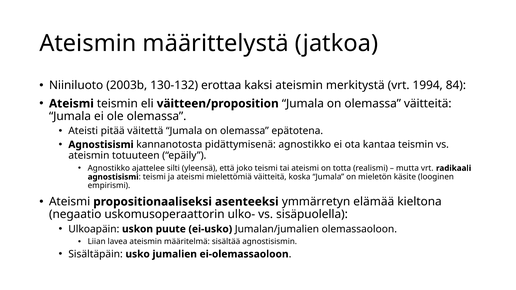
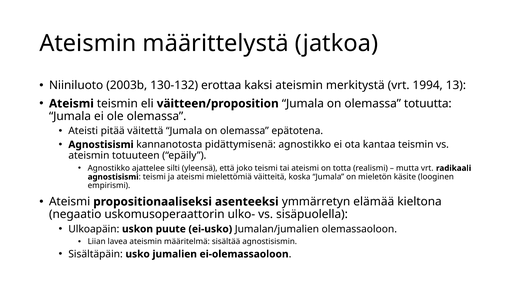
84: 84 -> 13
olemassa väitteitä: väitteitä -> totuutta
